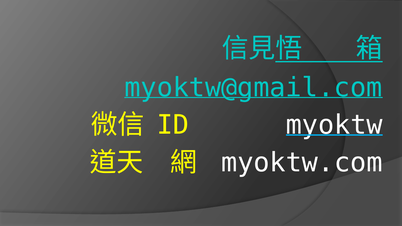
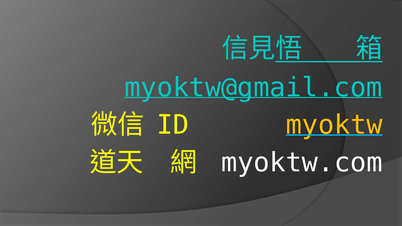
myoktw colour: white -> yellow
